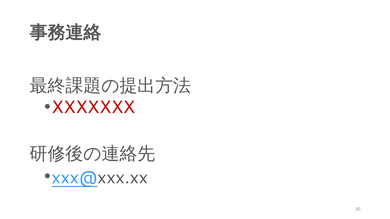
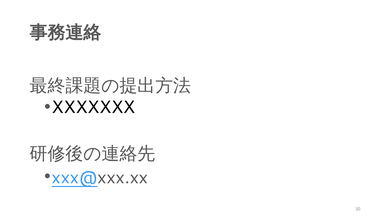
XXXXXXX colour: red -> black
